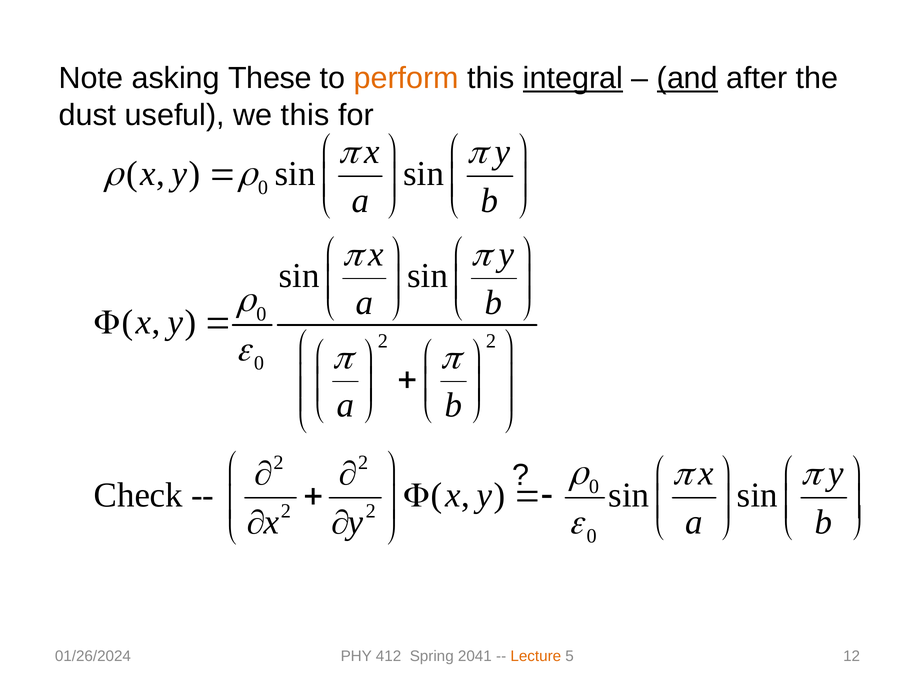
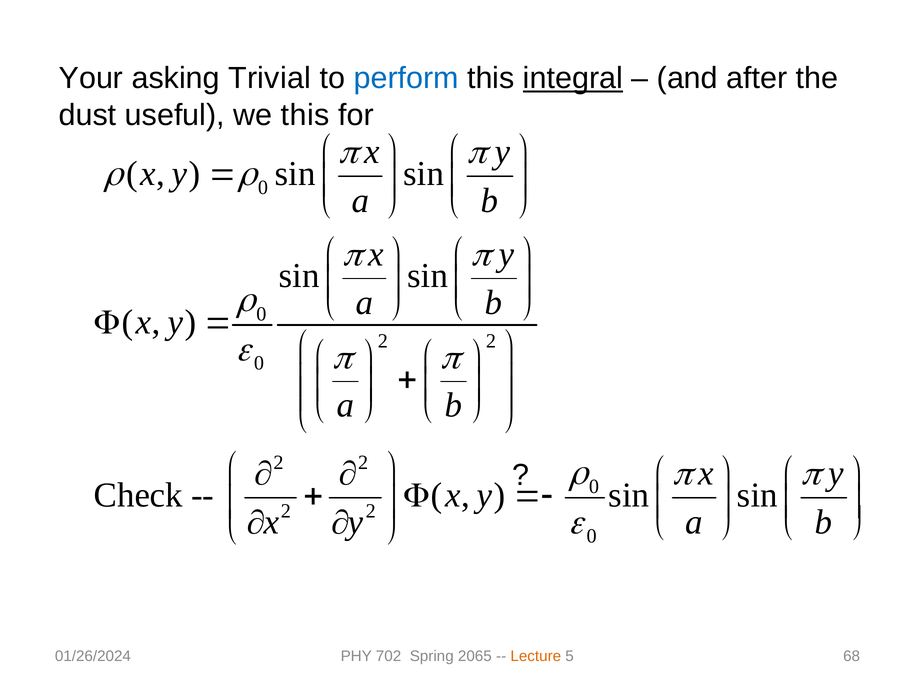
Note: Note -> Your
These: These -> Trivial
perform colour: orange -> blue
and underline: present -> none
412: 412 -> 702
2041: 2041 -> 2065
12: 12 -> 68
